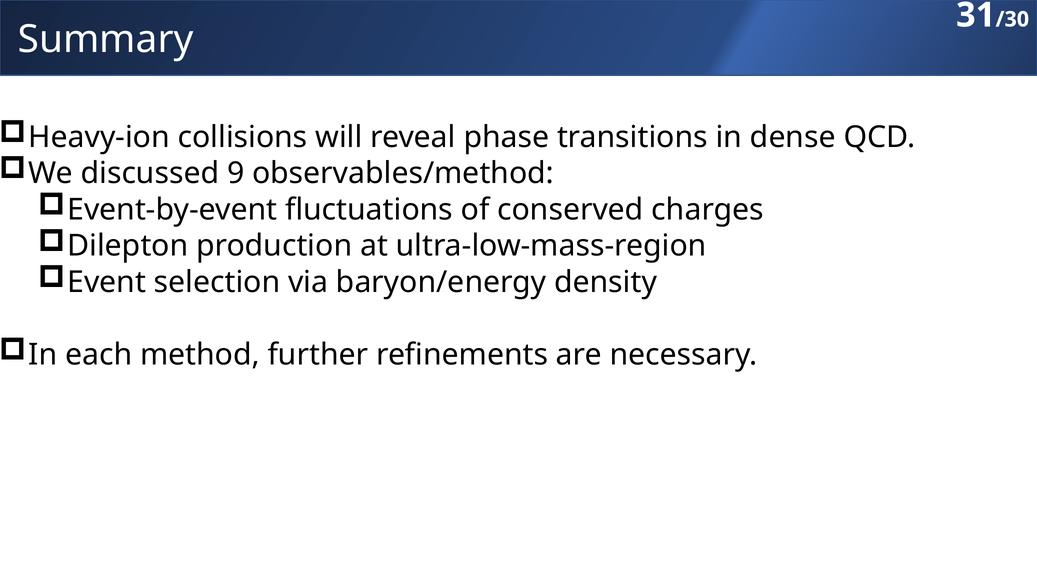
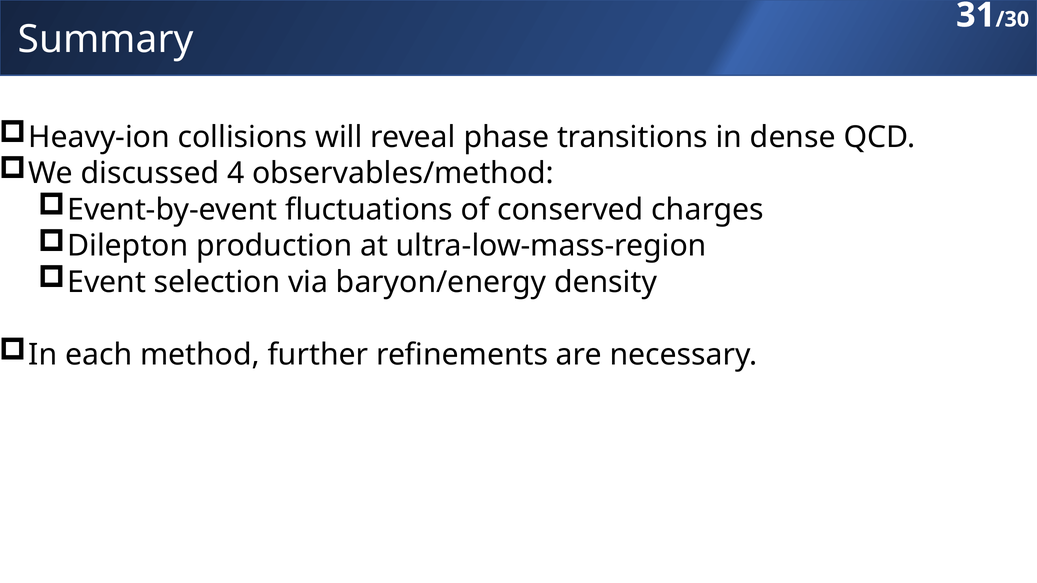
9: 9 -> 4
